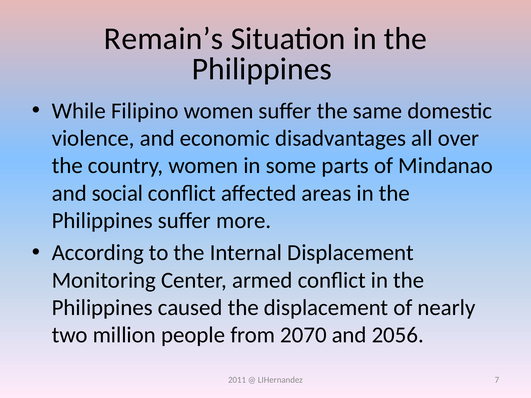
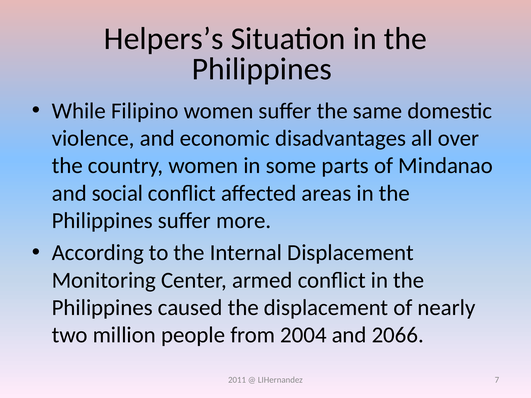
Remain’s: Remain’s -> Helpers’s
2070: 2070 -> 2004
2056: 2056 -> 2066
